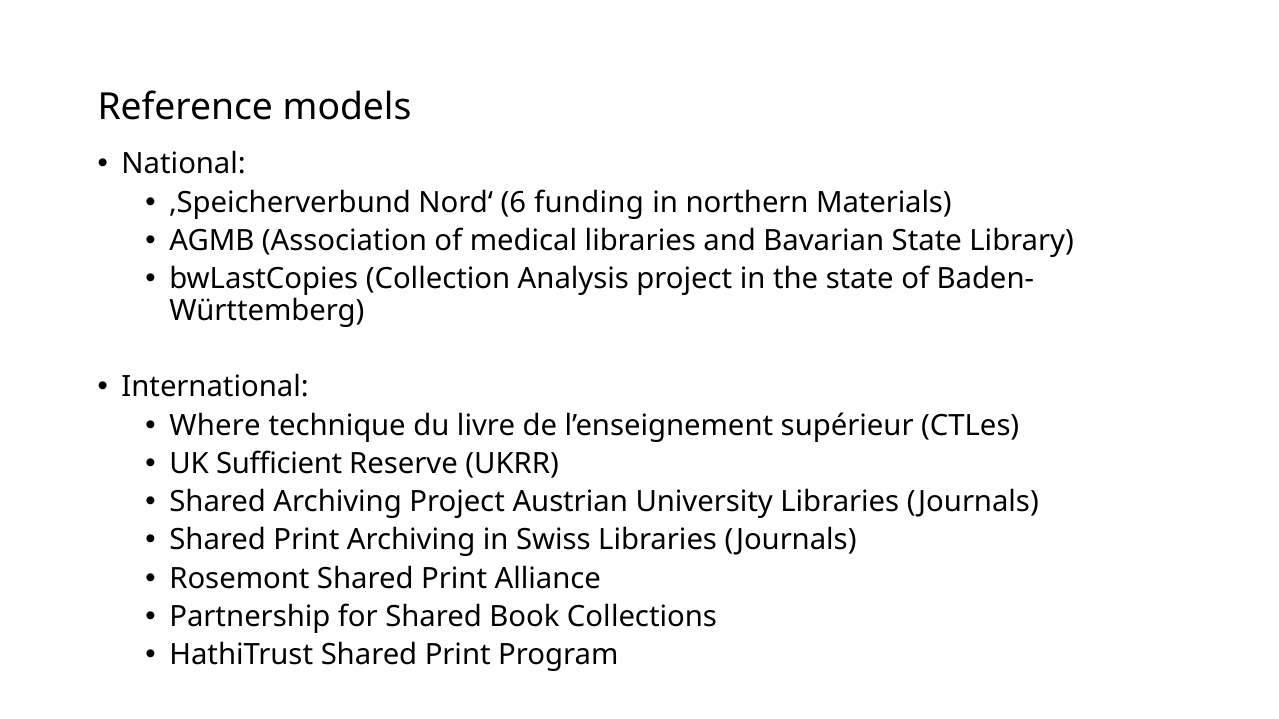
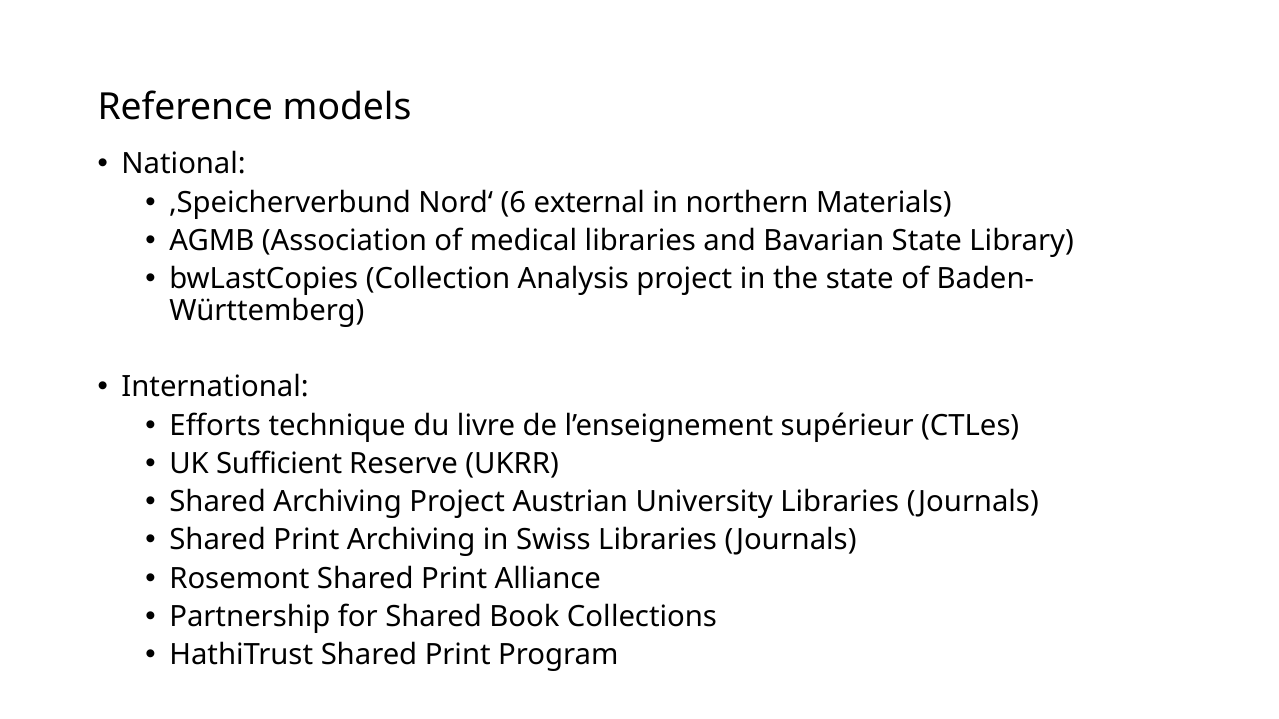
funding: funding -> external
Where: Where -> Efforts
